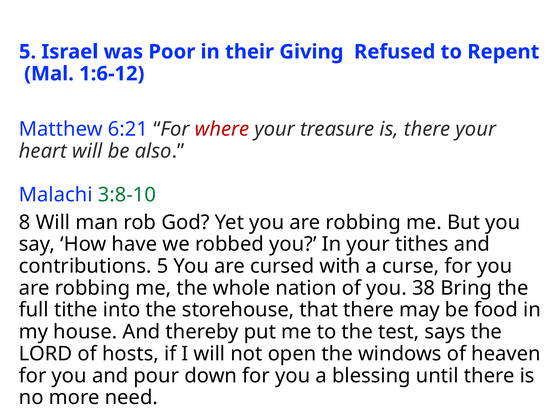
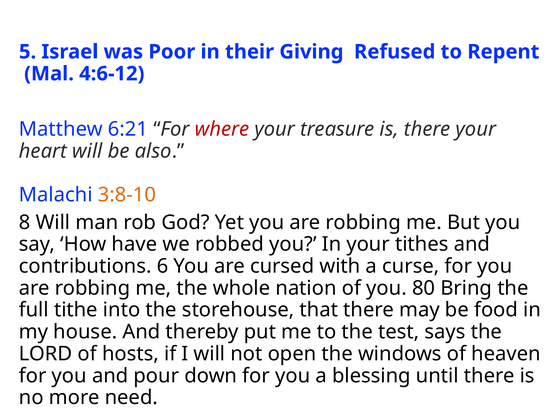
1:6-12: 1:6-12 -> 4:6-12
3:8-10 colour: green -> orange
contributions 5: 5 -> 6
38: 38 -> 80
